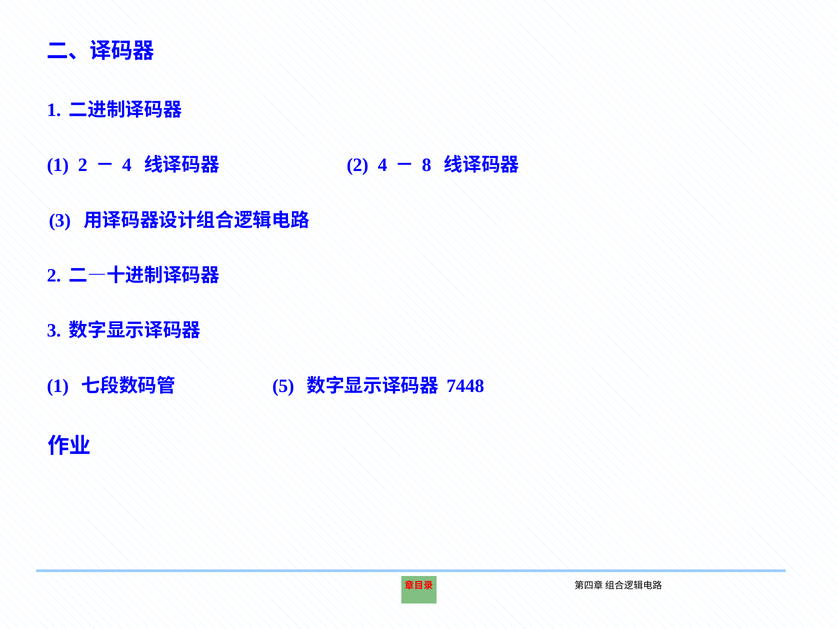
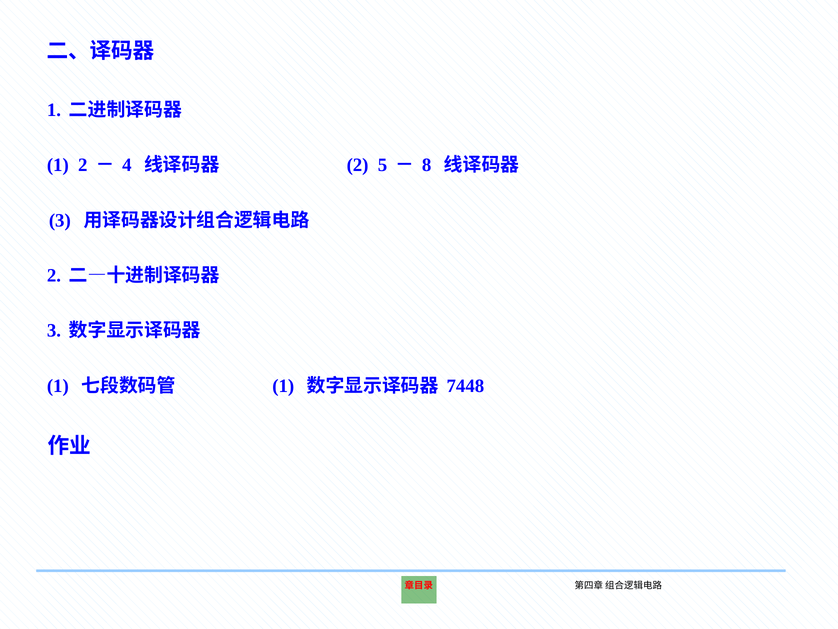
2 4: 4 -> 5
5 at (283, 386): 5 -> 1
